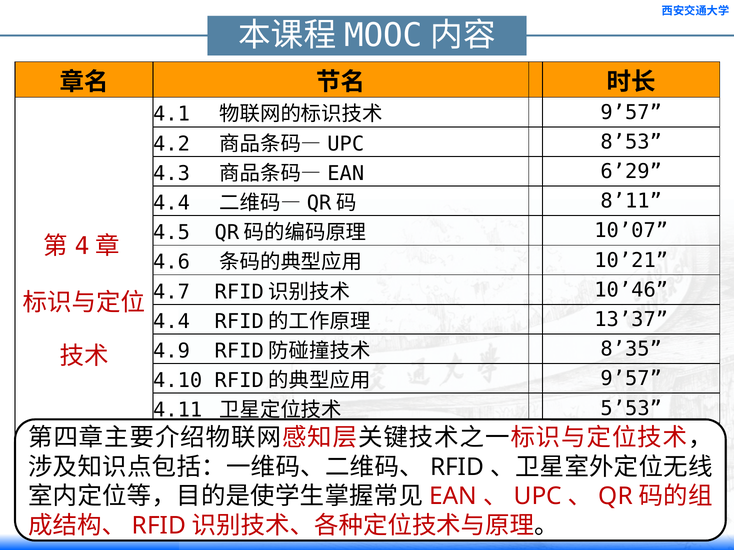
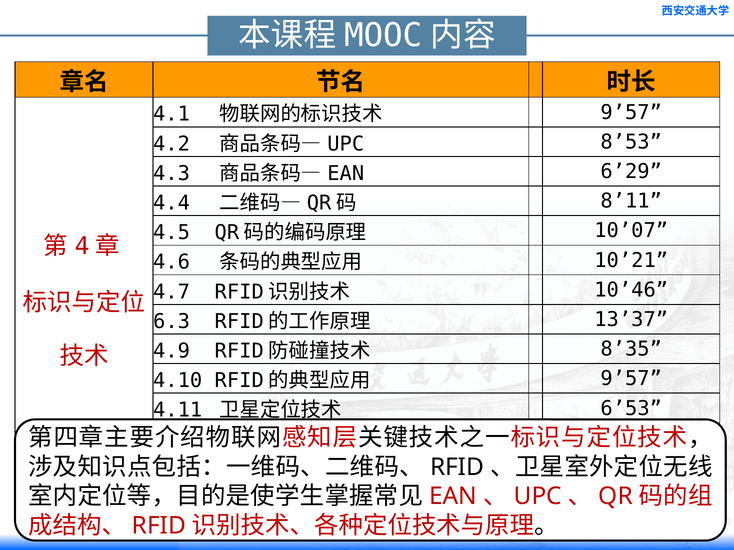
4.4 at (172, 322): 4.4 -> 6.3
5’53: 5’53 -> 6’53
